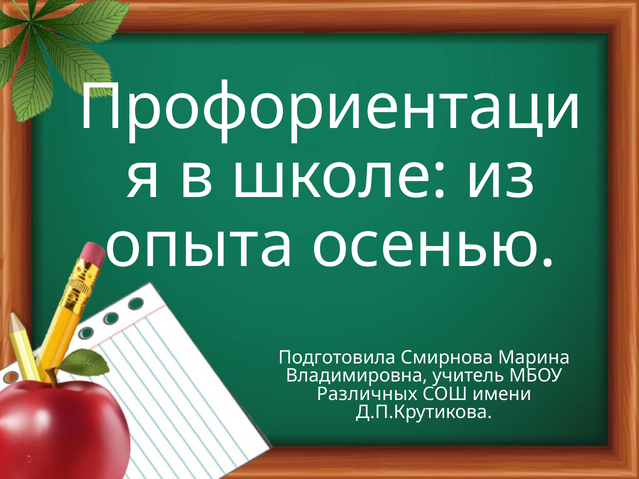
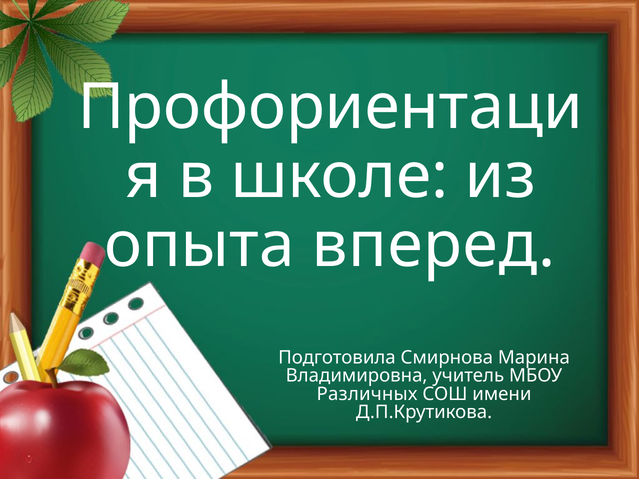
осенью: осенью -> вперед
